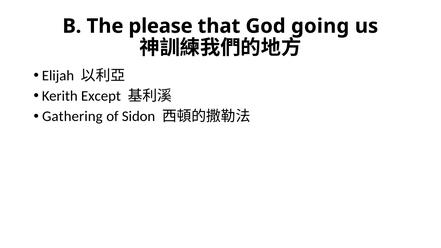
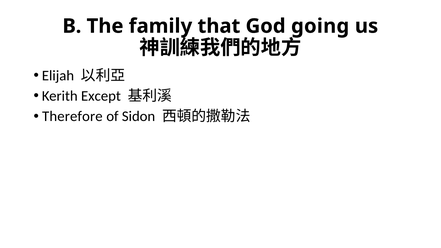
please: please -> family
Gathering: Gathering -> Therefore
